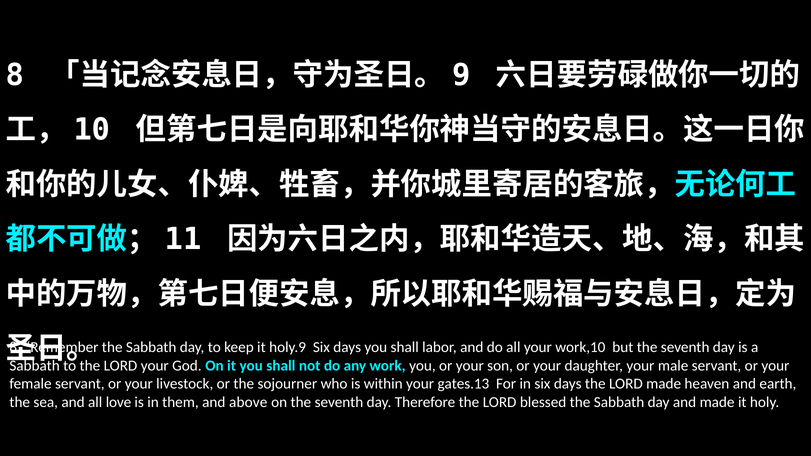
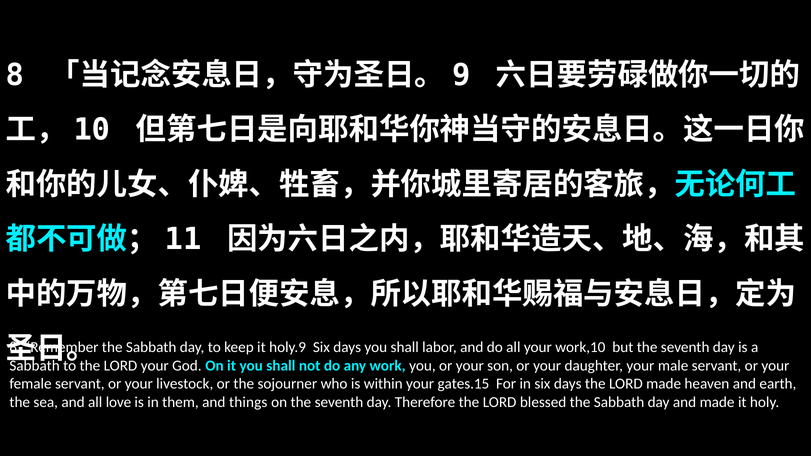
gates.13: gates.13 -> gates.15
above: above -> things
